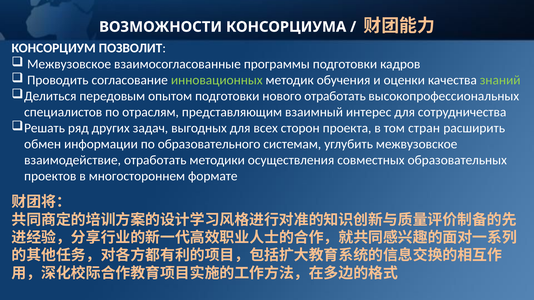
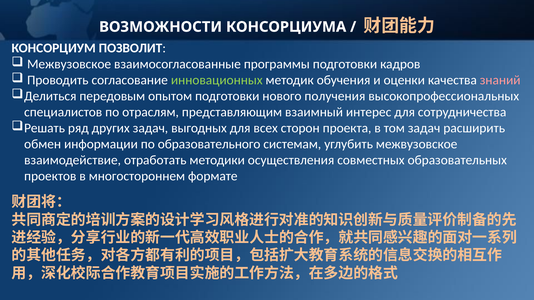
знаний colour: light green -> pink
нового отработать: отработать -> получения
том стран: стран -> задач
